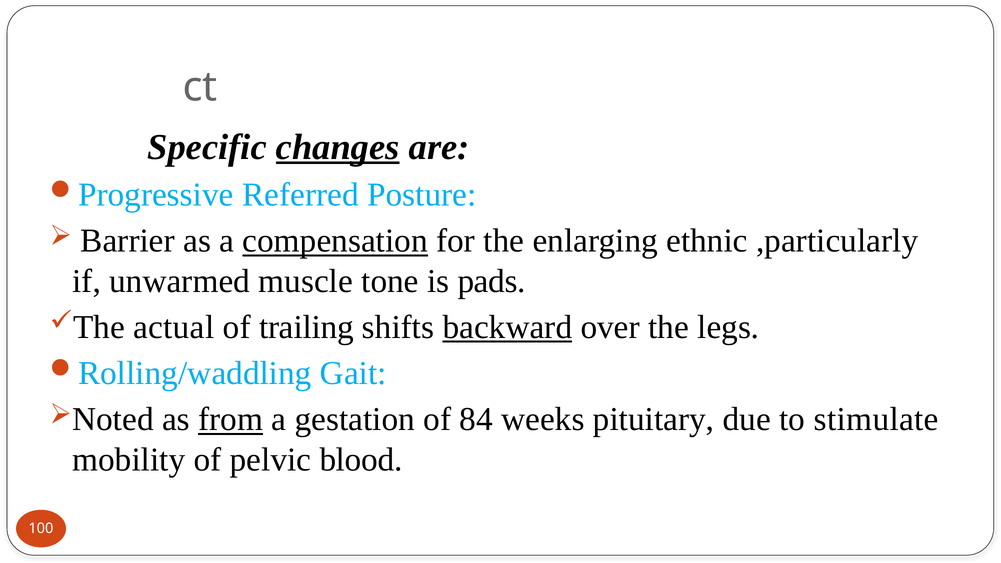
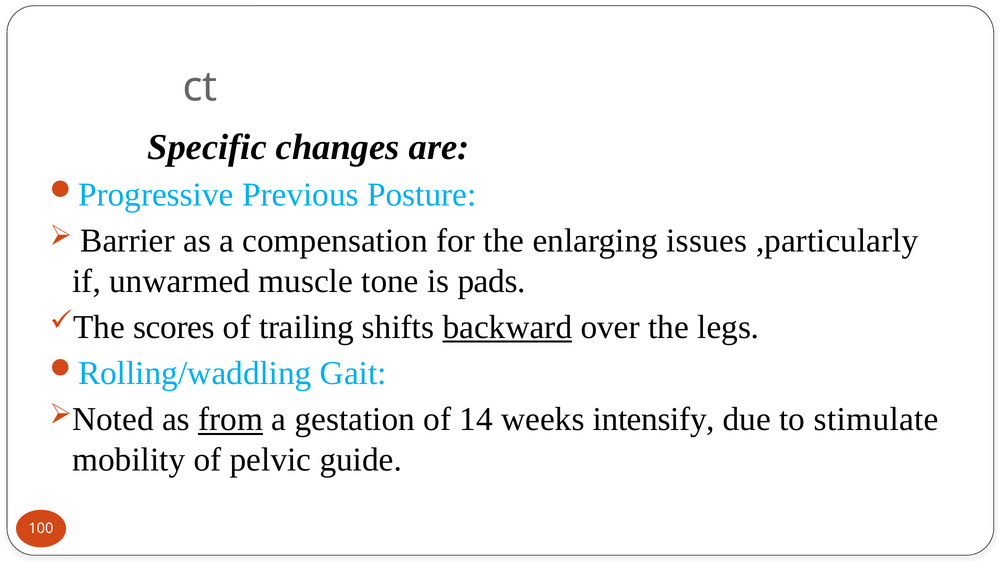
changes underline: present -> none
Referred: Referred -> Previous
compensation underline: present -> none
ethnic: ethnic -> issues
actual: actual -> scores
84: 84 -> 14
pituitary: pituitary -> intensify
blood: blood -> guide
